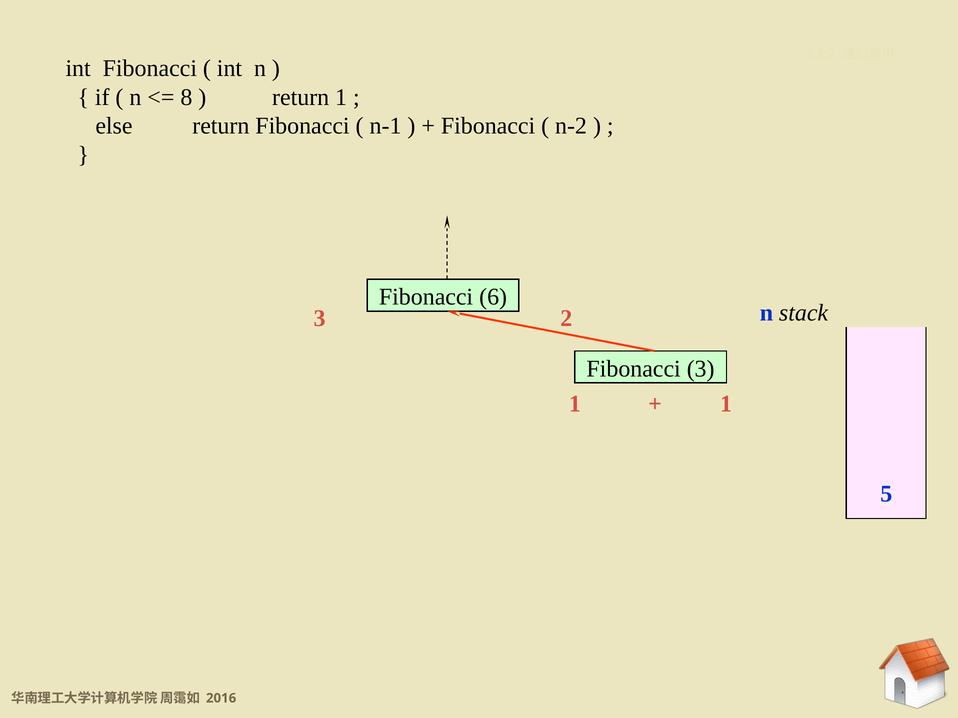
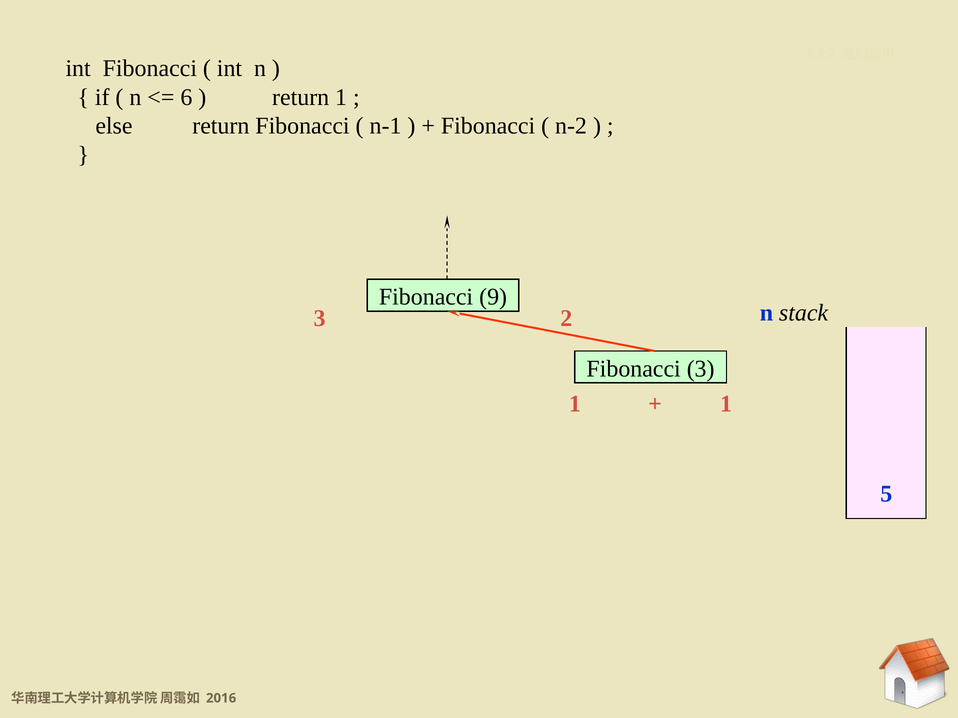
8: 8 -> 6
6: 6 -> 9
